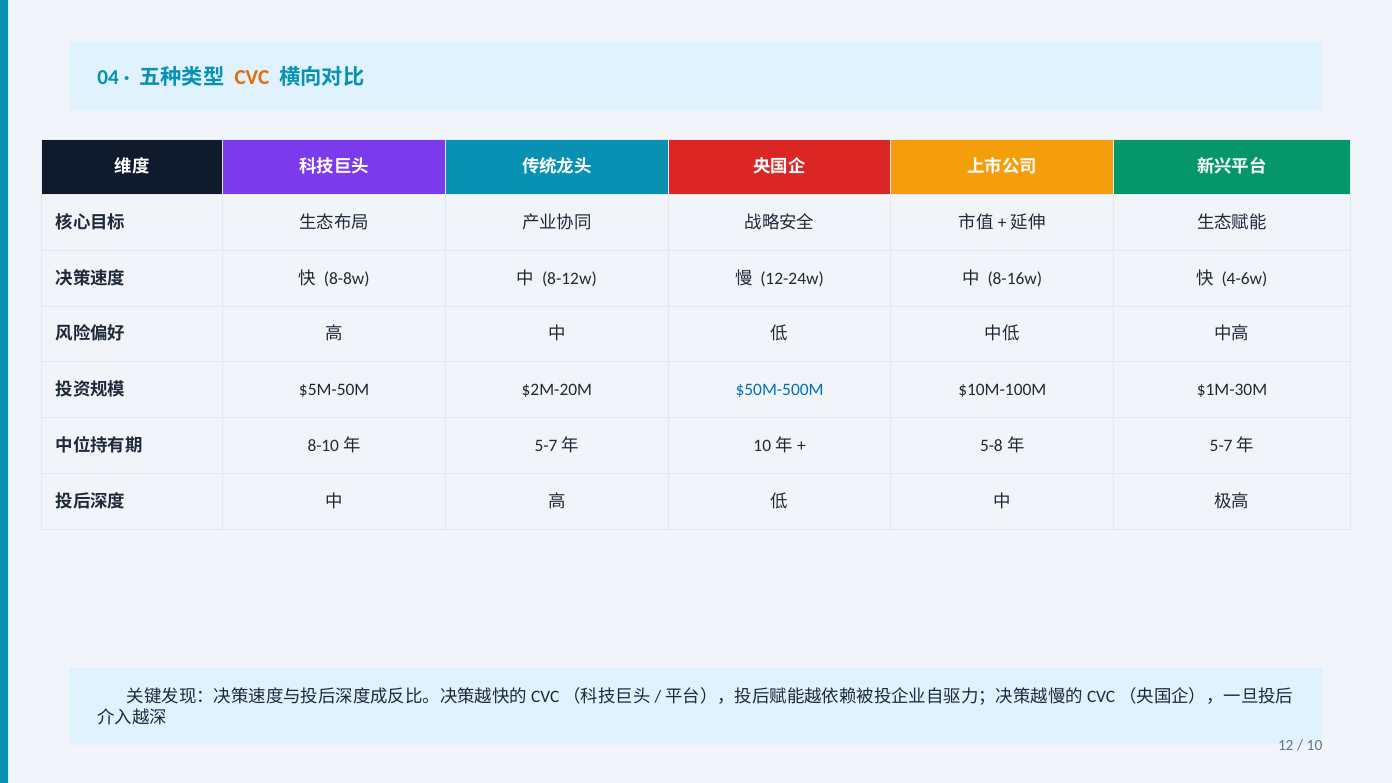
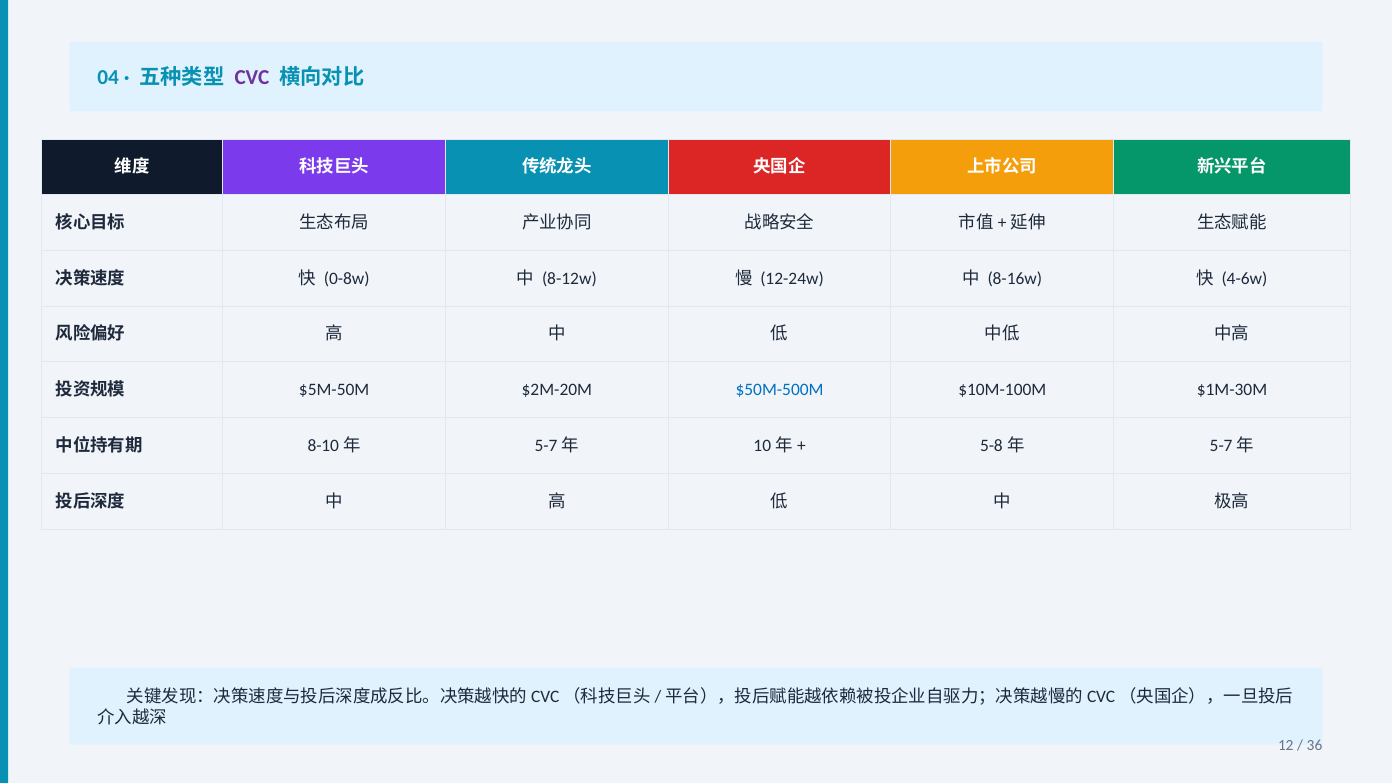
CVC colour: orange -> purple
8-8w: 8-8w -> 0-8w
10: 10 -> 36
